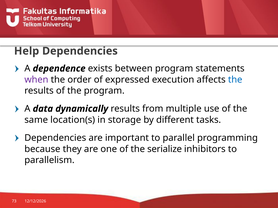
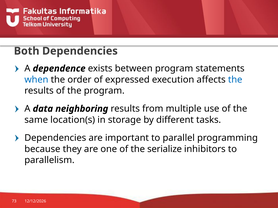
Help: Help -> Both
when colour: purple -> blue
dynamically: dynamically -> neighboring
